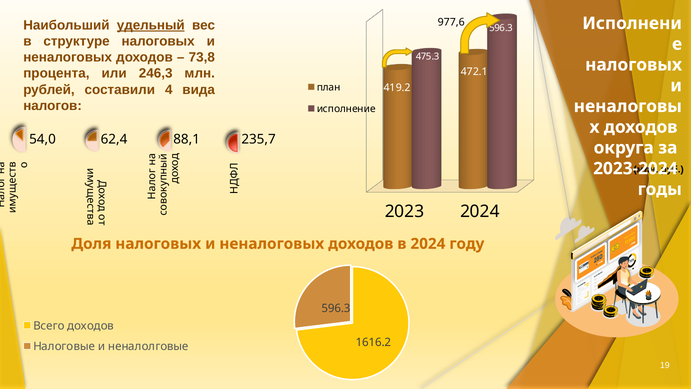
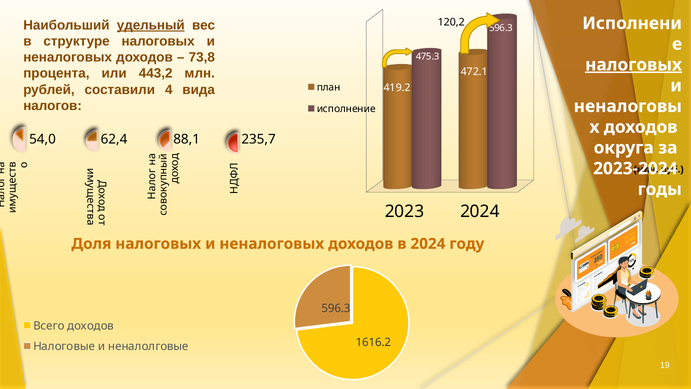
977,6: 977,6 -> 120,2
налоговых at (634, 65) underline: none -> present
246,3: 246,3 -> 443,2
